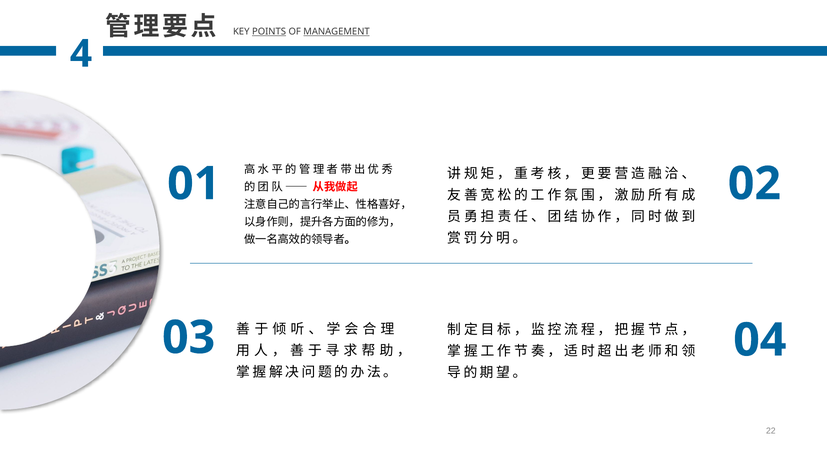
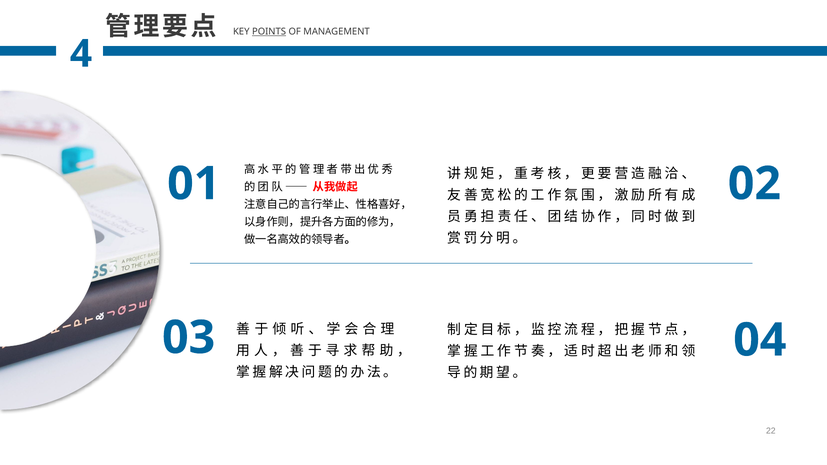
MANAGEMENT underline: present -> none
